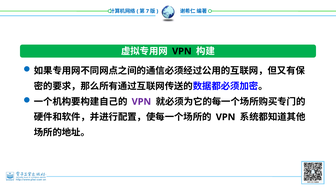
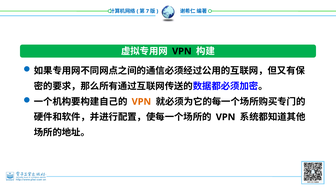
VPN at (141, 102) colour: purple -> orange
